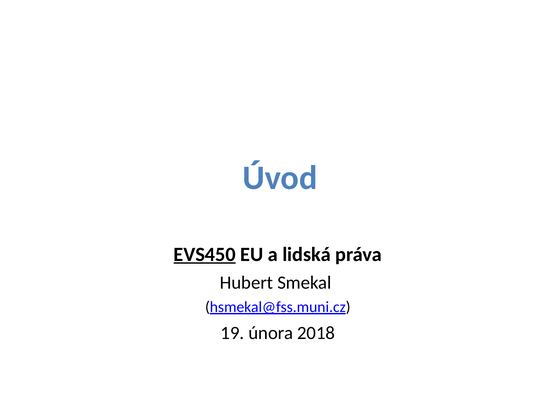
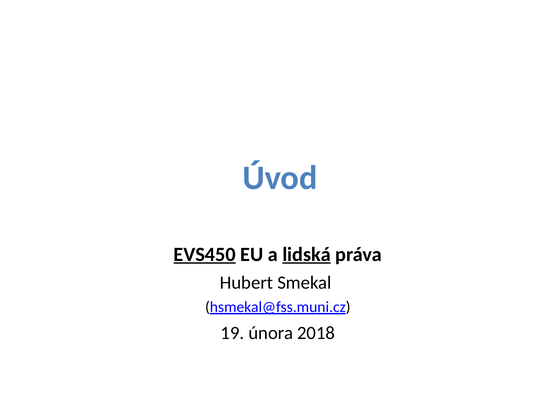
lidská underline: none -> present
